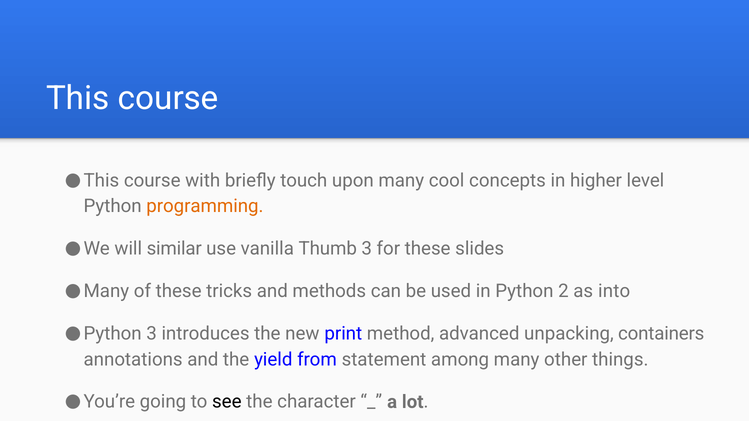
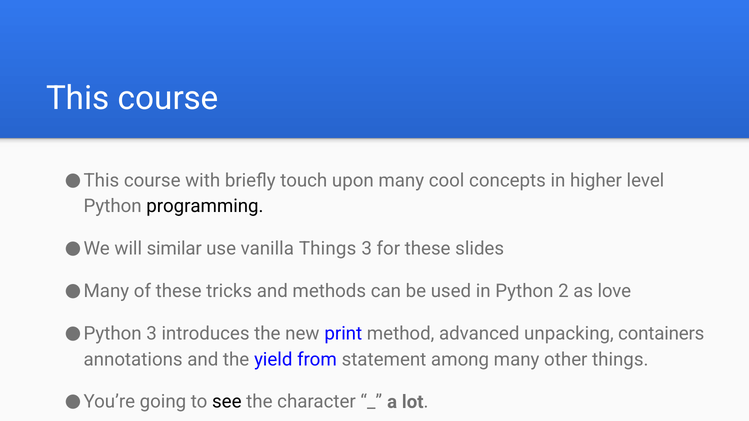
programming colour: orange -> black
vanilla Thumb: Thumb -> Things
into: into -> love
